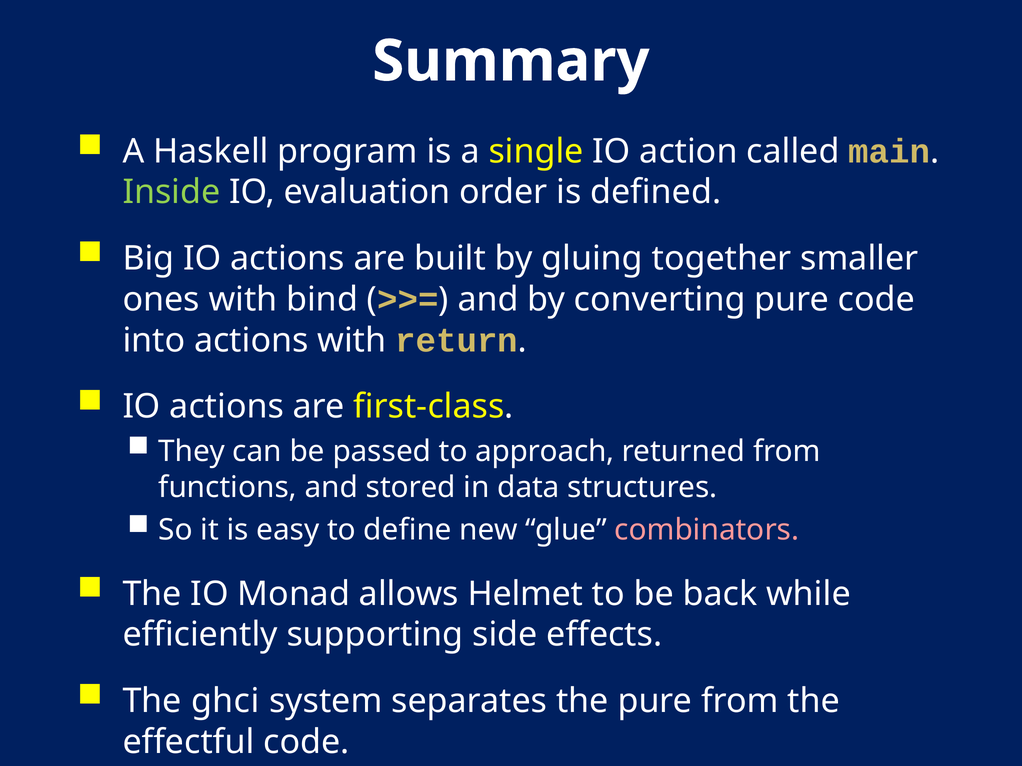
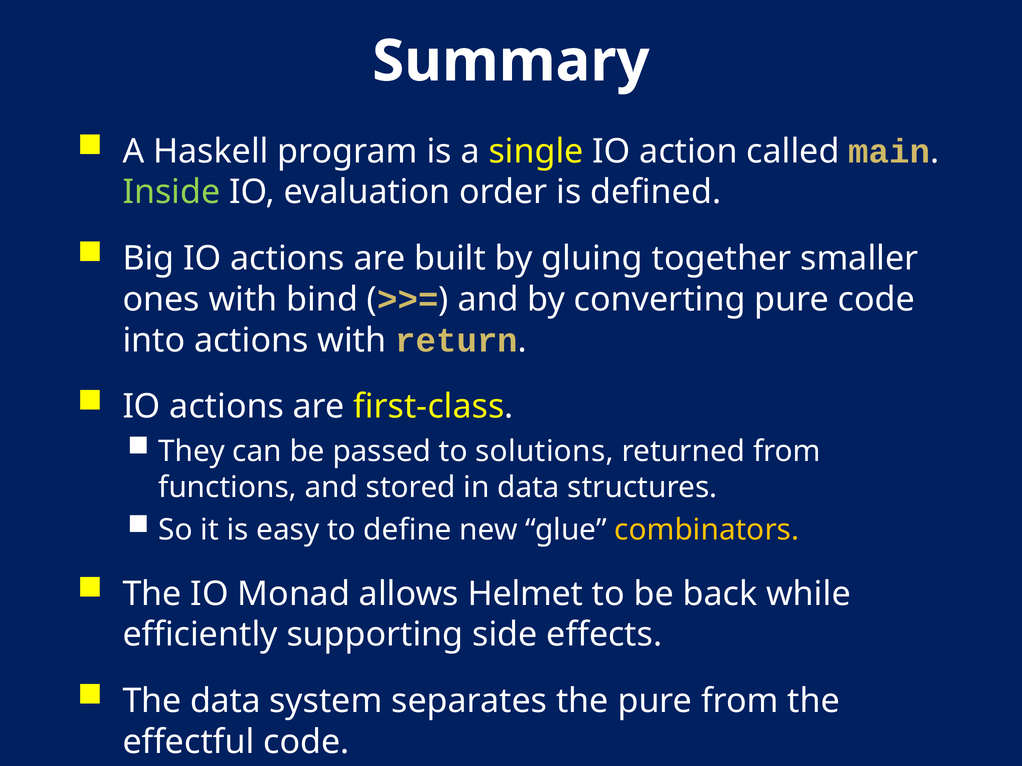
approach: approach -> solutions
combinators colour: pink -> yellow
The ghci: ghci -> data
